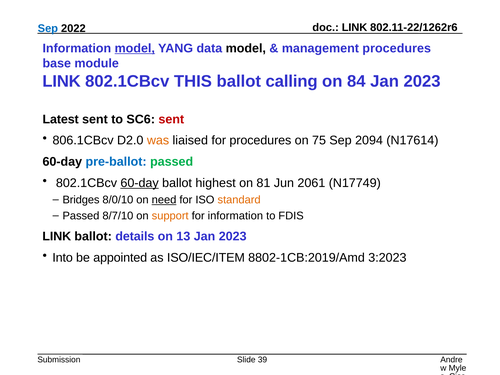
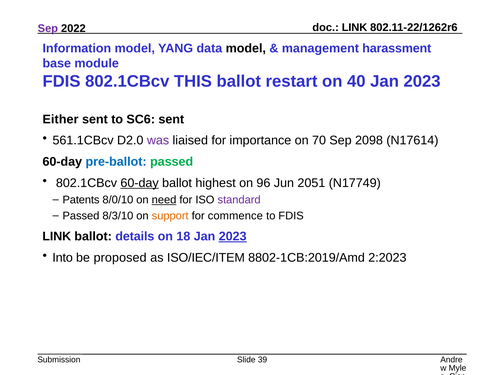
Sep at (48, 28) colour: blue -> purple
model at (135, 48) underline: present -> none
management procedures: procedures -> harassment
LINK at (62, 81): LINK -> FDIS
calling: calling -> restart
84: 84 -> 40
Latest: Latest -> Either
sent at (171, 119) colour: red -> black
806.1CBcv: 806.1CBcv -> 561.1CBcv
was colour: orange -> purple
for procedures: procedures -> importance
75: 75 -> 70
2094: 2094 -> 2098
81: 81 -> 96
2061: 2061 -> 2051
Bridges: Bridges -> Patents
standard colour: orange -> purple
8/7/10: 8/7/10 -> 8/3/10
for information: information -> commence
13: 13 -> 18
2023 at (233, 236) underline: none -> present
appointed: appointed -> proposed
3:2023: 3:2023 -> 2:2023
